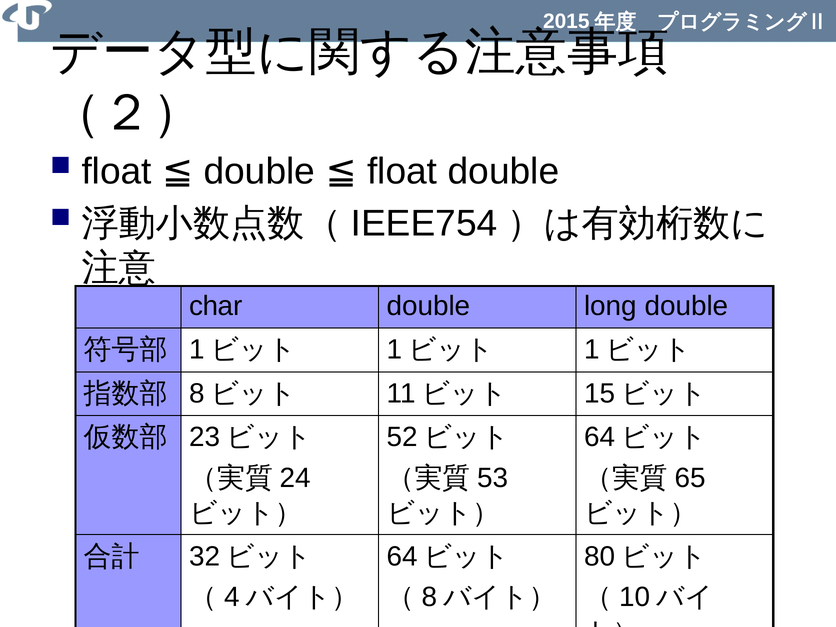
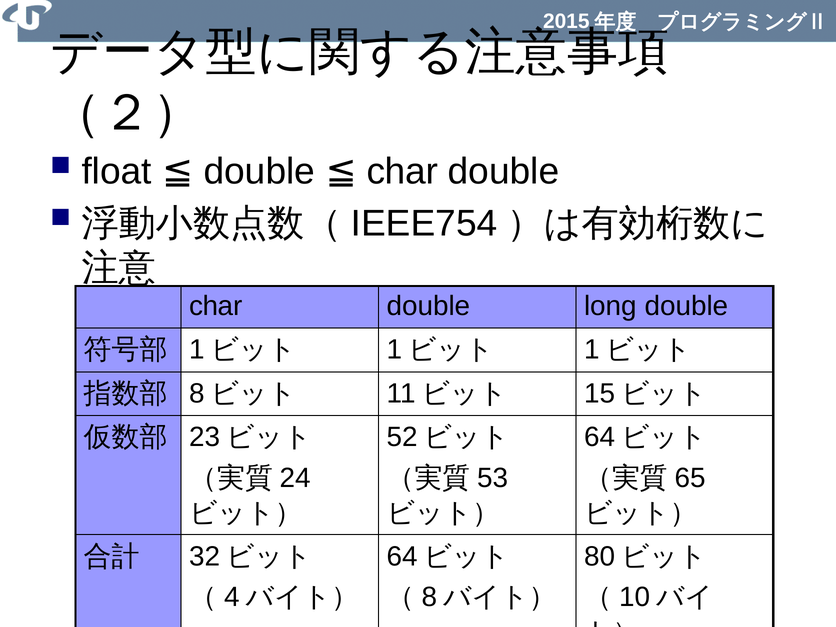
double float: float -> char
